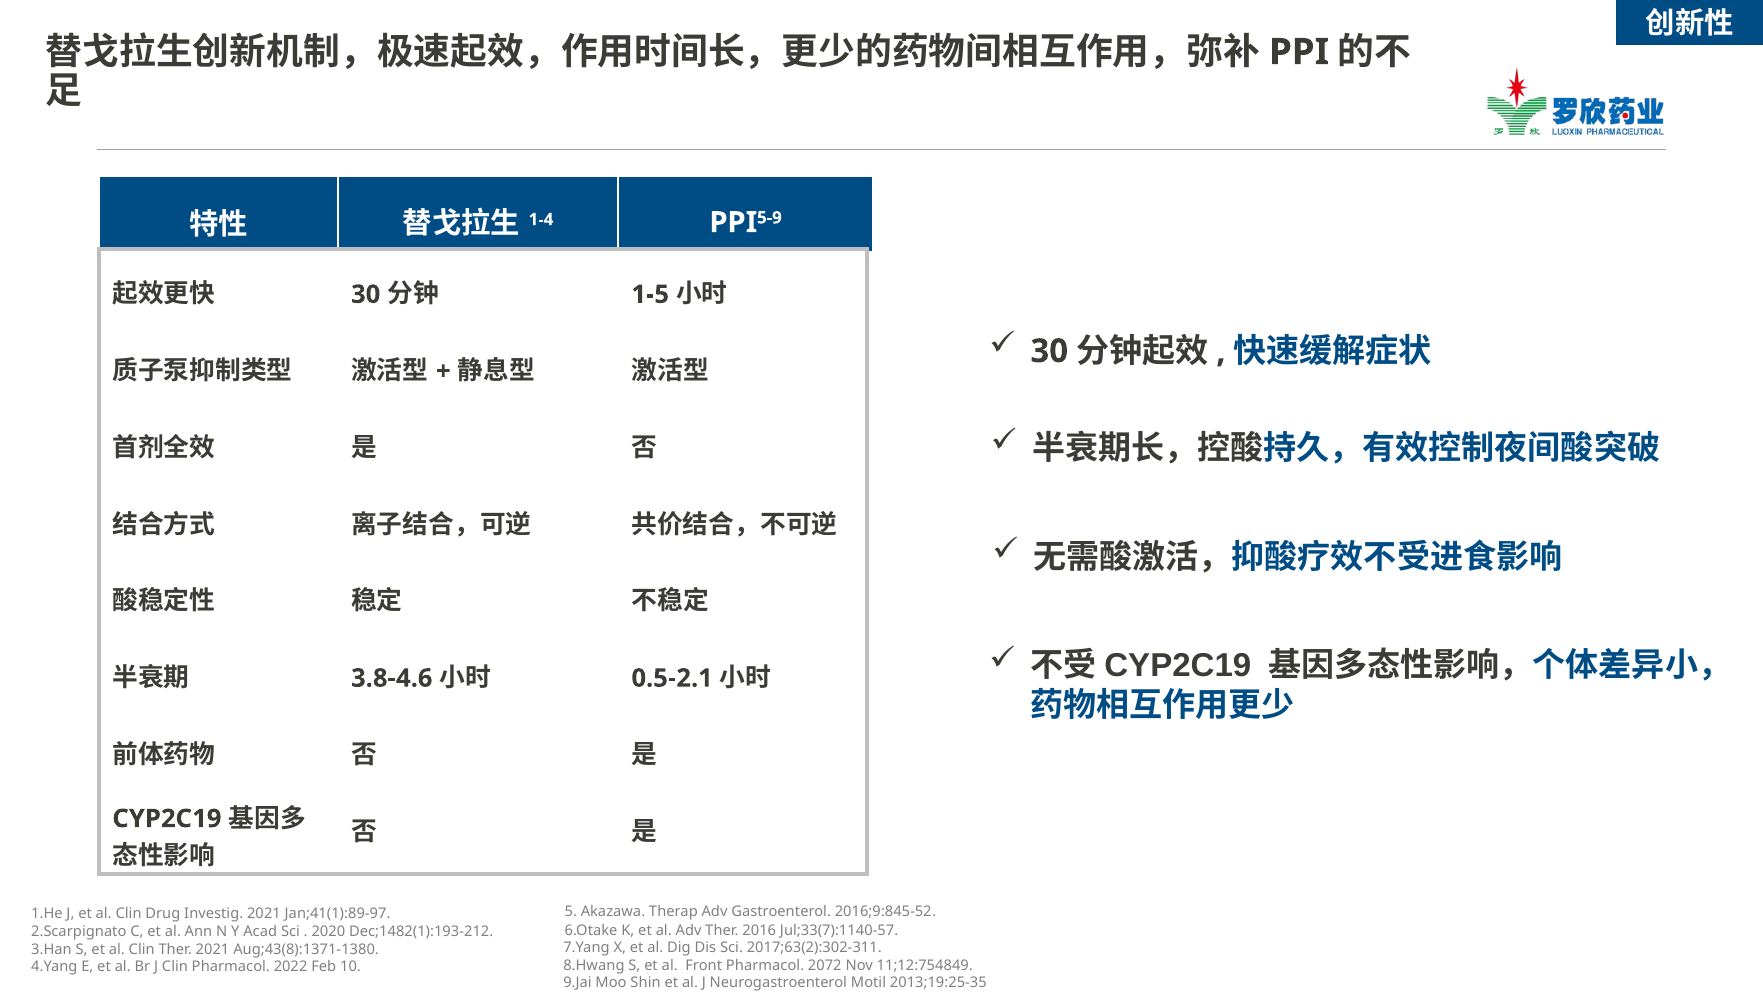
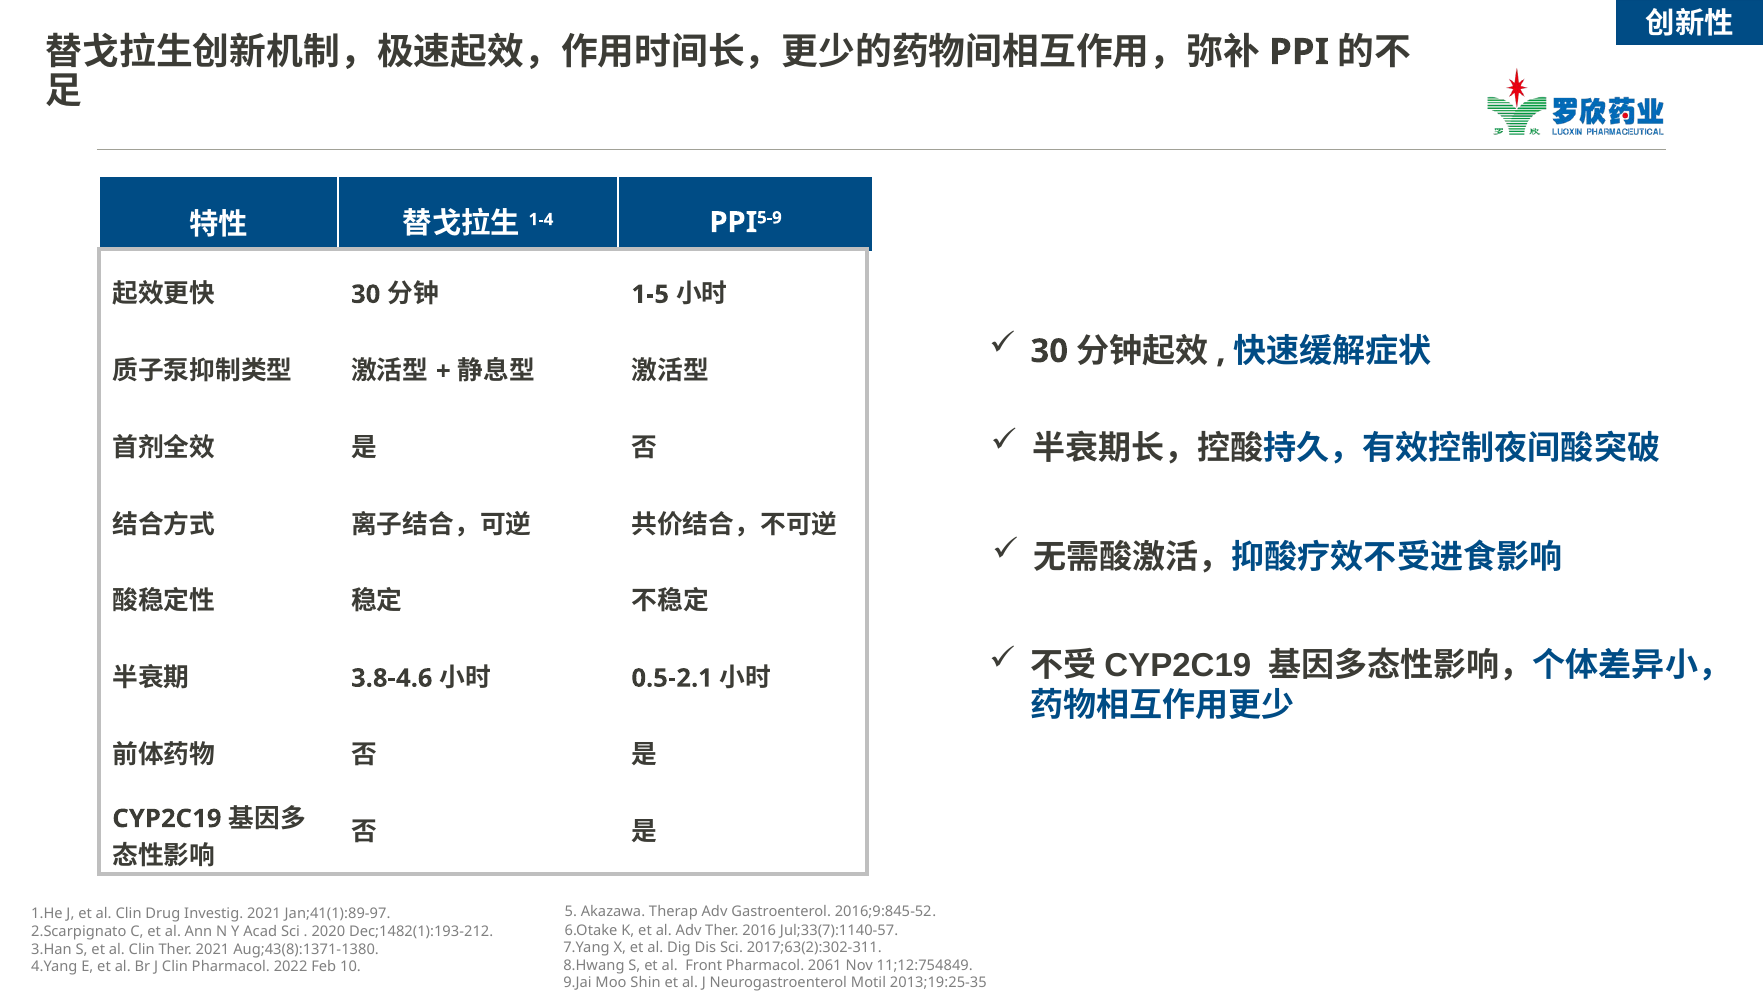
2072: 2072 -> 2061
